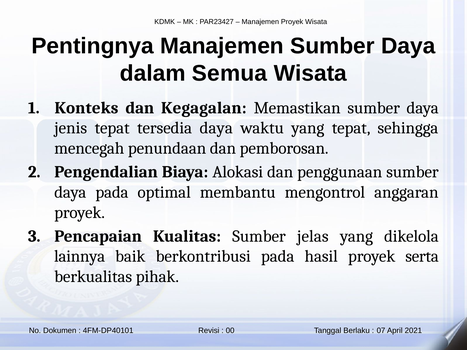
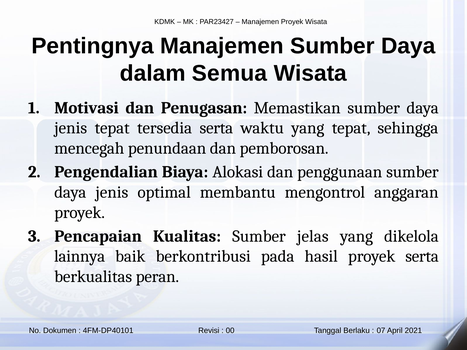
Konteks: Konteks -> Motivasi
Kegagalan: Kegagalan -> Penugasan
tersedia daya: daya -> serta
pada at (112, 192): pada -> jenis
pihak: pihak -> peran
